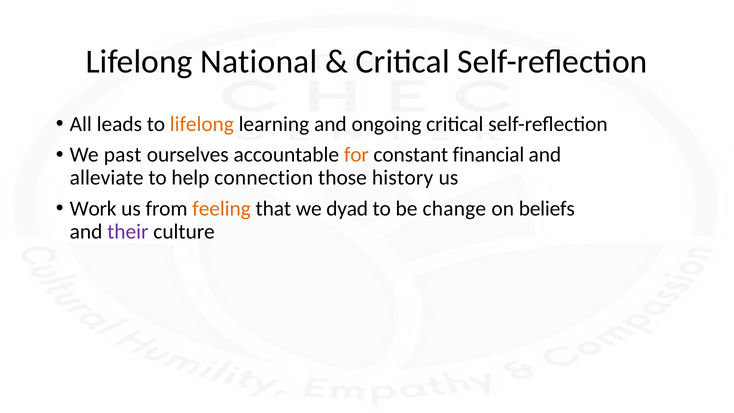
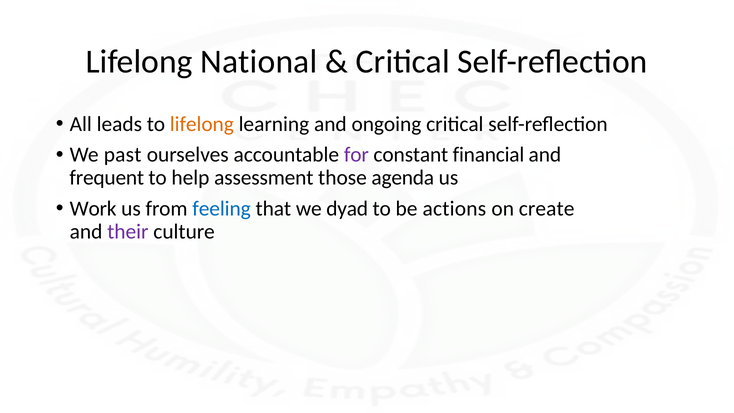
for colour: orange -> purple
alleviate: alleviate -> frequent
connection: connection -> assessment
history: history -> agenda
feeling colour: orange -> blue
change: change -> actions
beliefs: beliefs -> create
